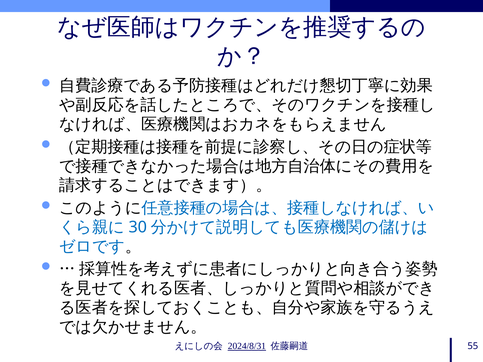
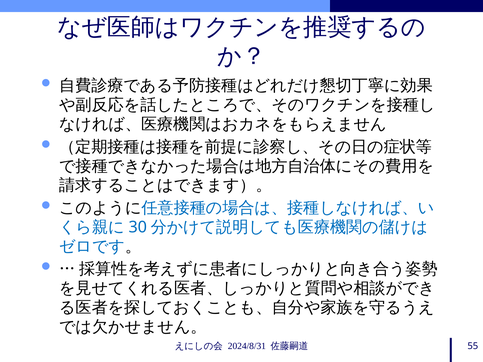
2024/8/31 underline: present -> none
